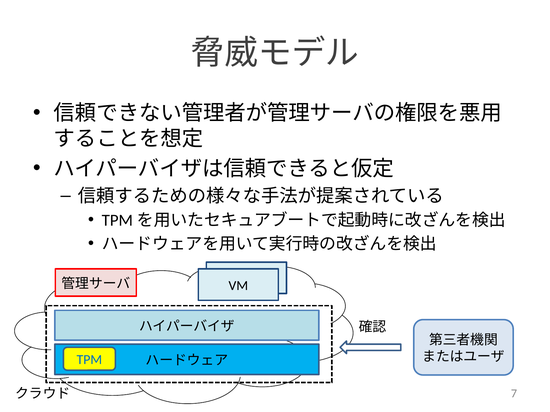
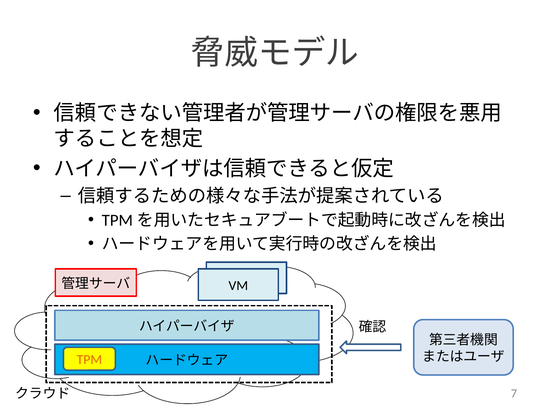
TPM colour: blue -> orange
